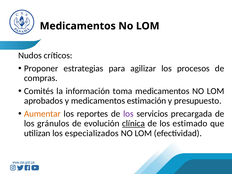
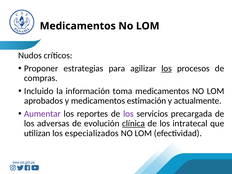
los at (167, 68) underline: none -> present
Comités: Comités -> Incluido
presupuesto: presupuesto -> actualmente
Aumentar colour: orange -> purple
gránulos: gránulos -> adversas
estimado: estimado -> intratecal
